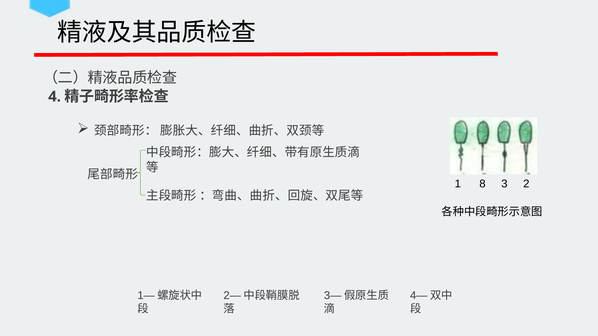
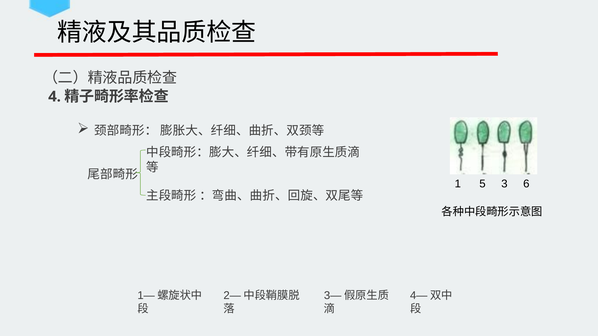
8: 8 -> 5
2: 2 -> 6
